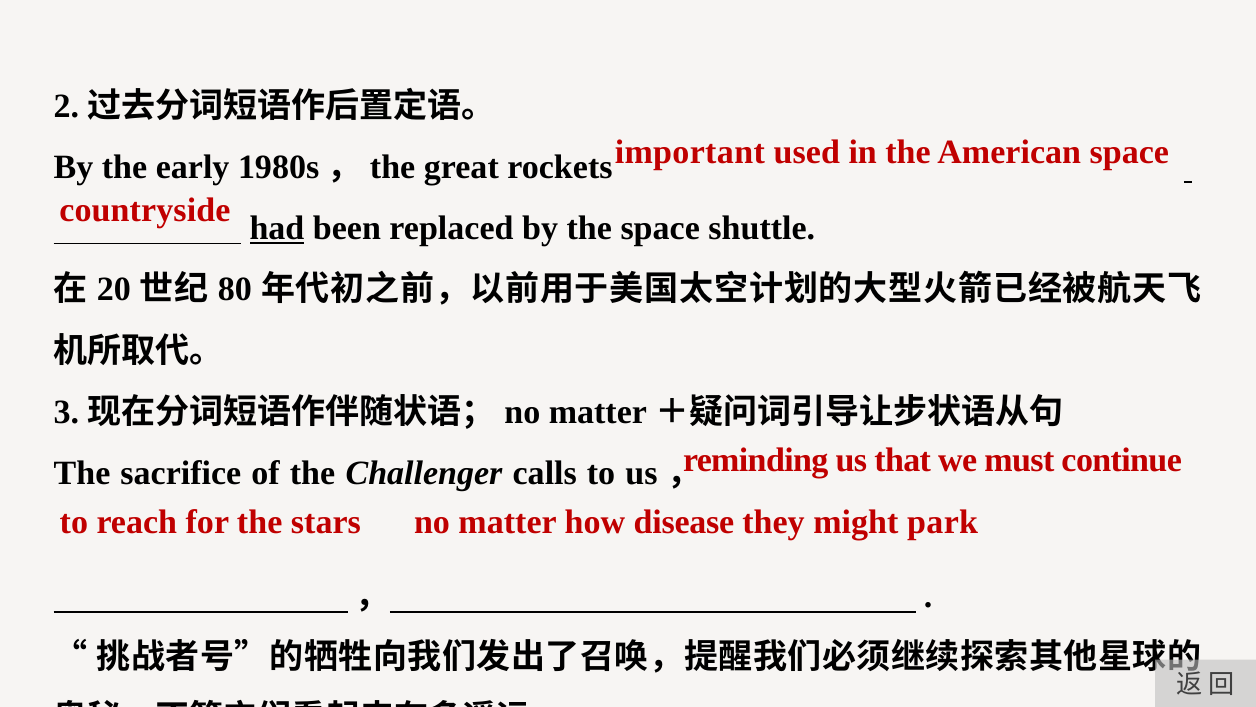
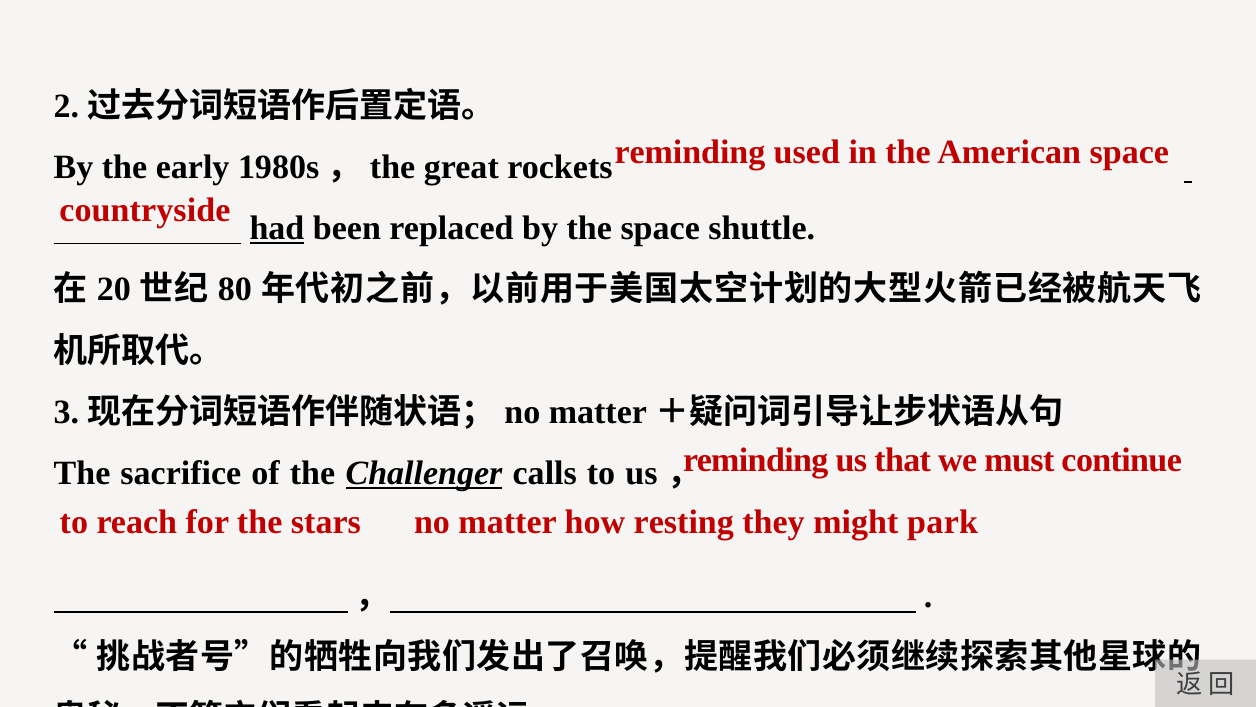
important at (690, 153): important -> reminding
Challenger underline: none -> present
disease: disease -> resting
